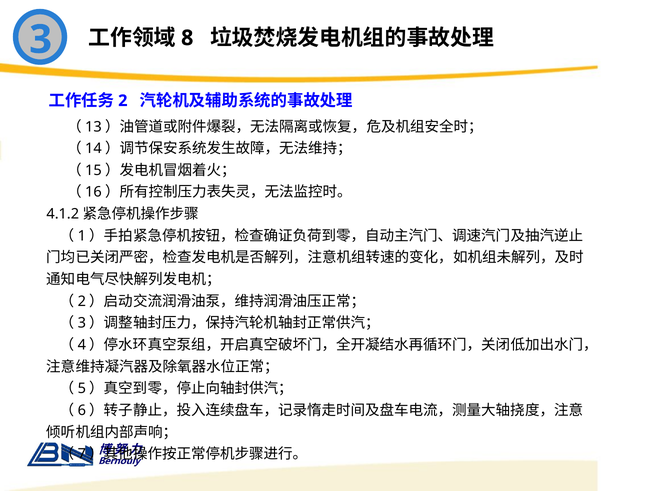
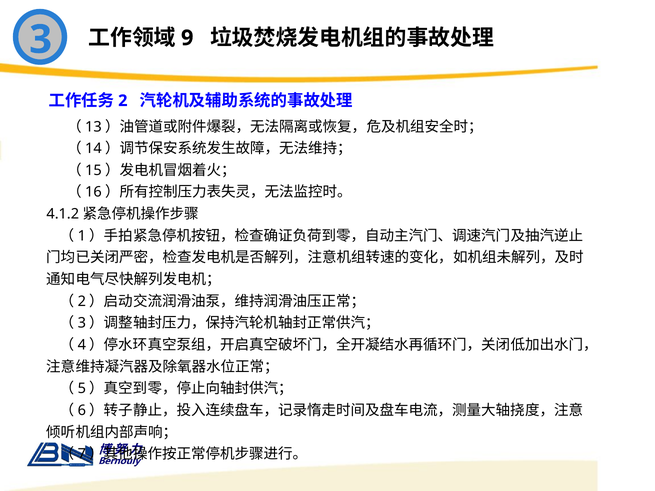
8: 8 -> 9
